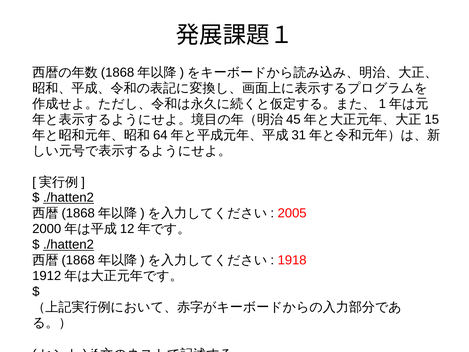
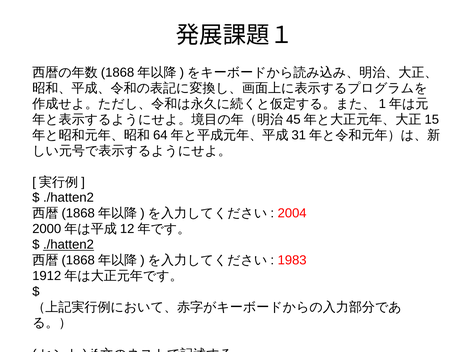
./hatten2 at (68, 198) underline: present -> none
2005: 2005 -> 2004
1918: 1918 -> 1983
